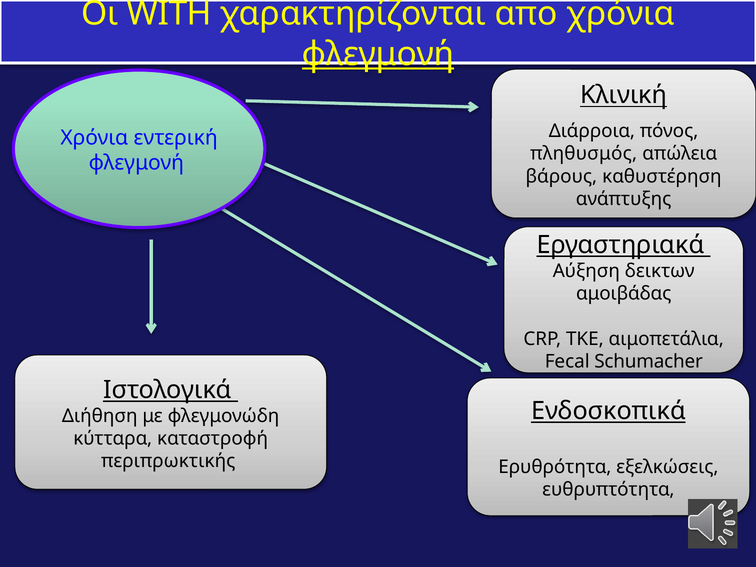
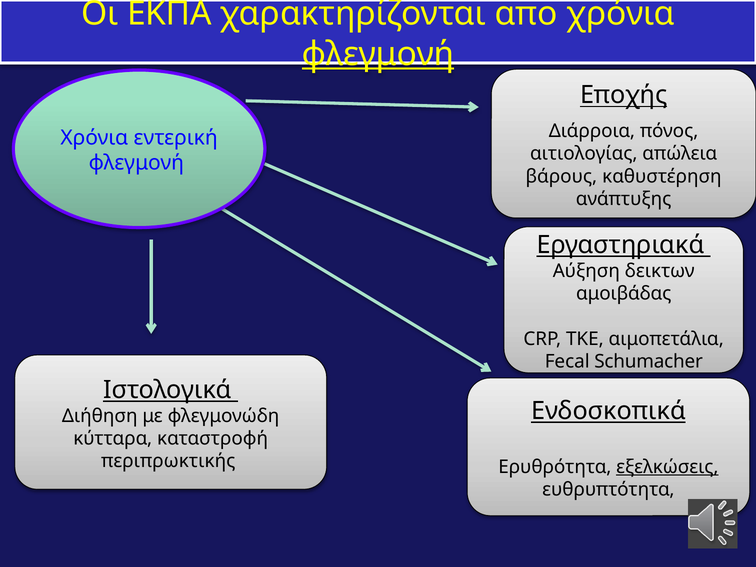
WITH: WITH -> ΕΚΠΑ
Κλινική: Κλινική -> Εποχής
πληθυσμός: πληθυσμός -> αιτιολογίας
εξελκώσεις underline: none -> present
